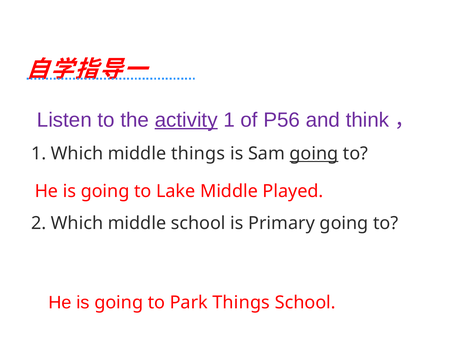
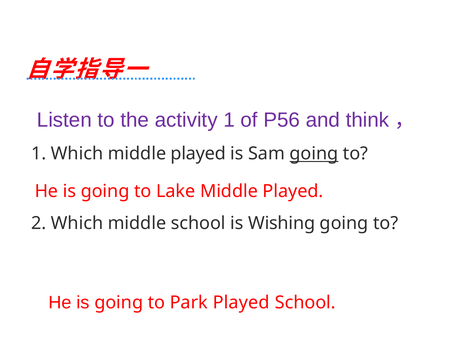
activity underline: present -> none
Which middle things: things -> played
Primary: Primary -> Wishing
Park Things: Things -> Played
